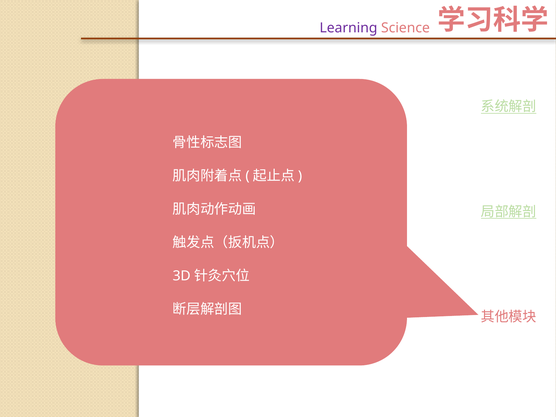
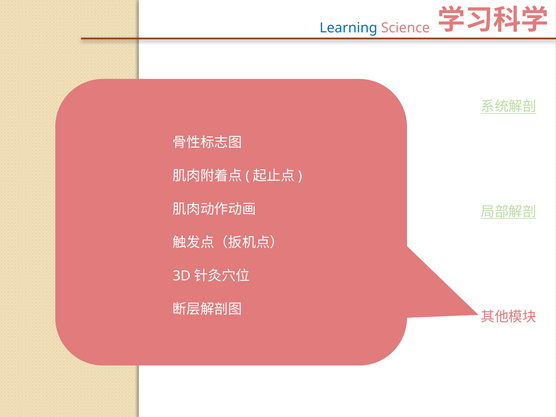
Learning colour: purple -> blue
